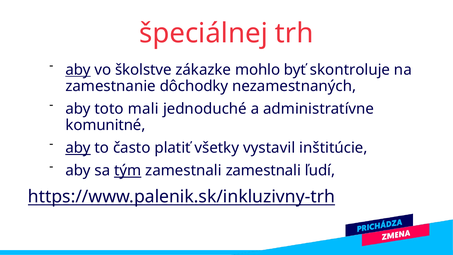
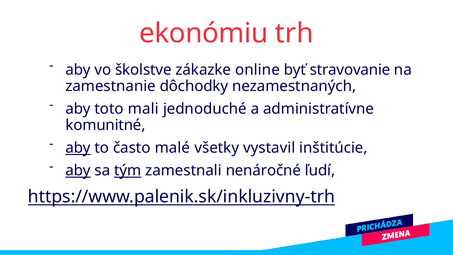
špeciálnej: špeciálnej -> ekonómiu
aby at (78, 70) underline: present -> none
mohlo: mohlo -> online
skontroluje: skontroluje -> stravovanie
platiť: platiť -> malé
aby at (78, 171) underline: none -> present
zamestnali zamestnali: zamestnali -> nenáročné
